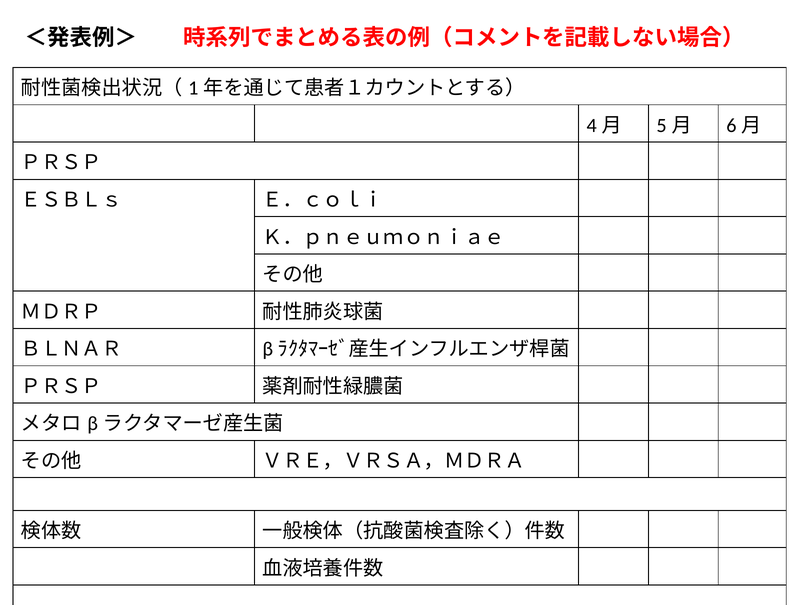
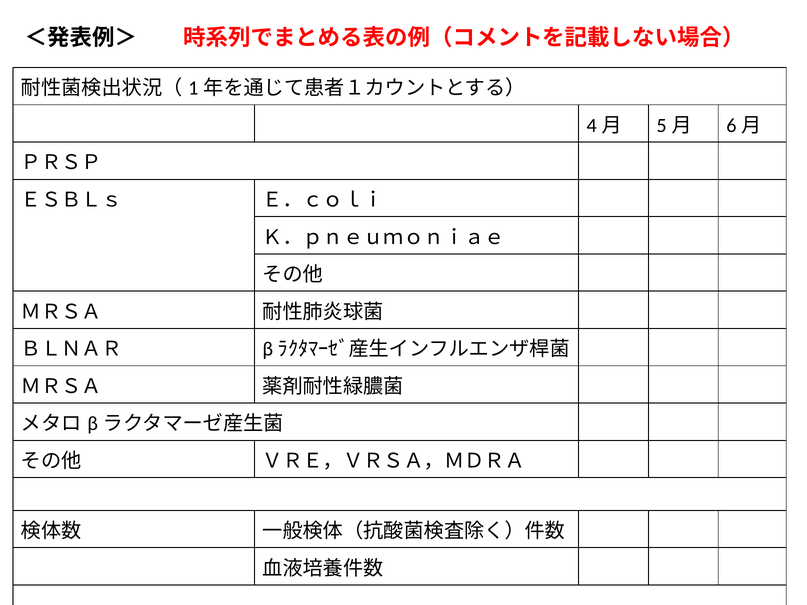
ＭＤＲＰ at (61, 312): ＭＤＲＰ -> ＭＲＳＡ
ＰＲＳＰ at (61, 387): ＰＲＳＰ -> ＭＲＳＡ
